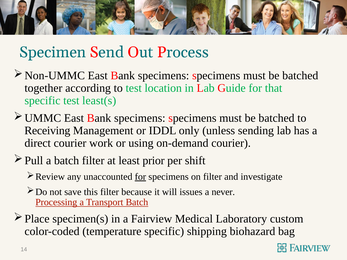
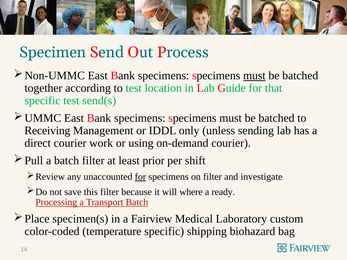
must at (254, 76) underline: none -> present
least(s: least(s -> send(s
issues: issues -> where
never: never -> ready
